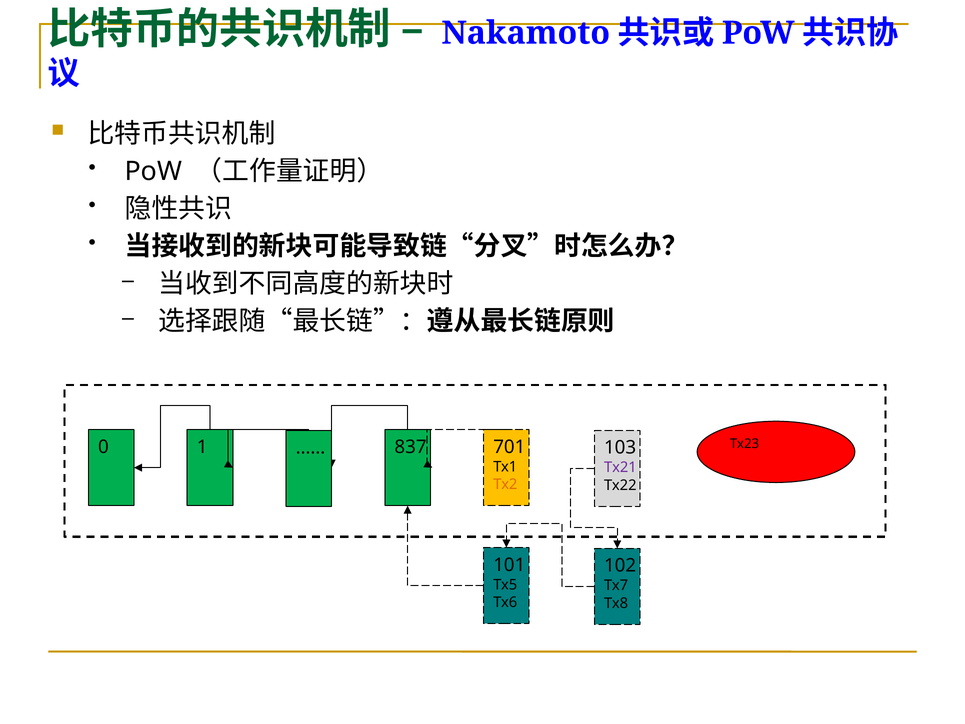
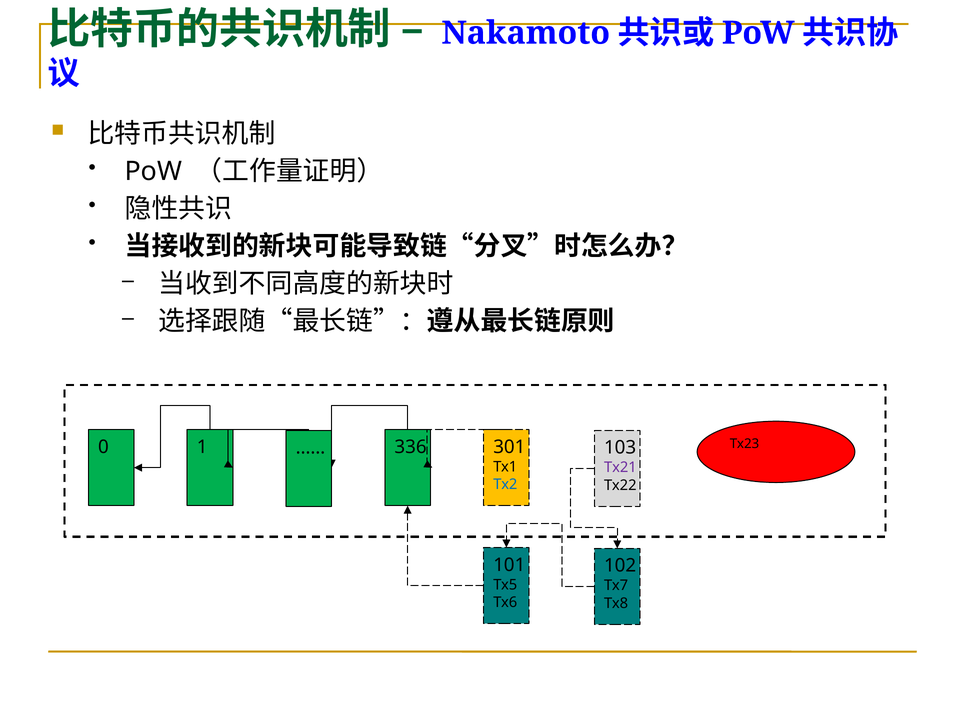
837: 837 -> 336
701: 701 -> 301
Tx2 colour: orange -> blue
